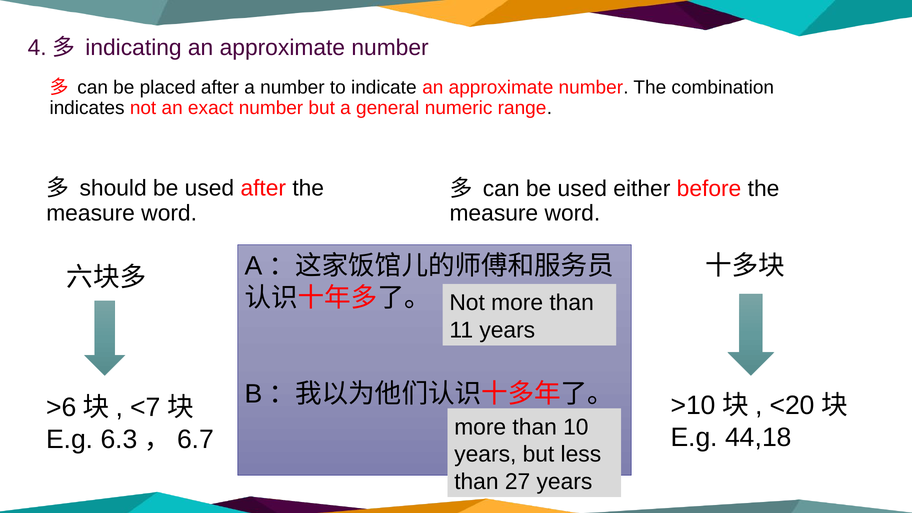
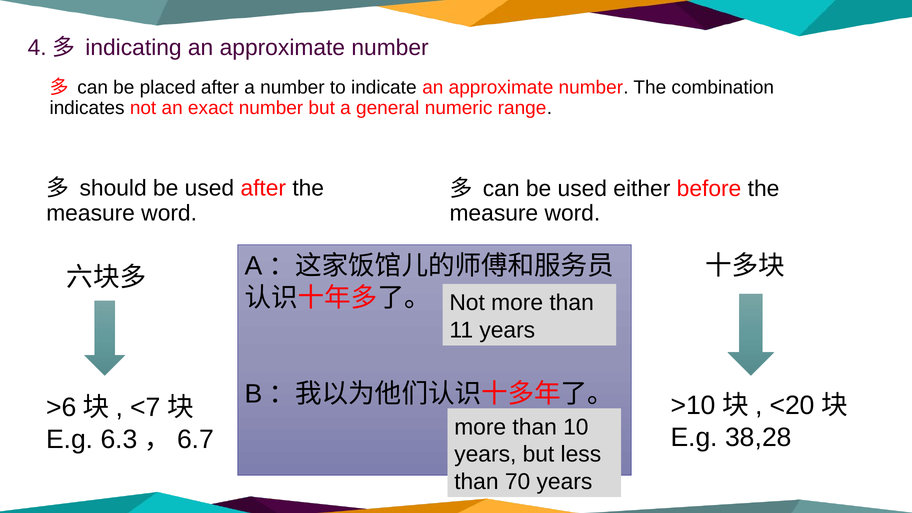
44,18: 44,18 -> 38,28
27: 27 -> 70
